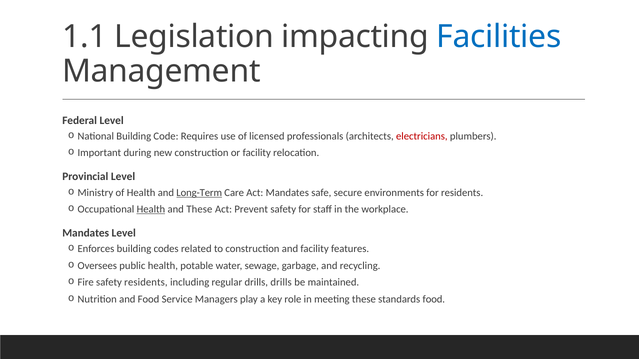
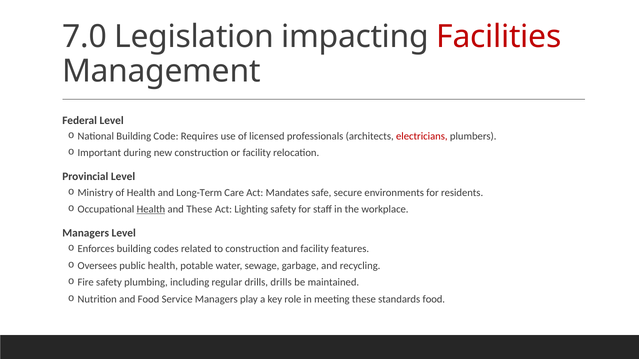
1.1: 1.1 -> 7.0
Facilities colour: blue -> red
Long-Term underline: present -> none
Prevent: Prevent -> Lighting
Mandates at (86, 233): Mandates -> Managers
safety residents: residents -> plumbing
